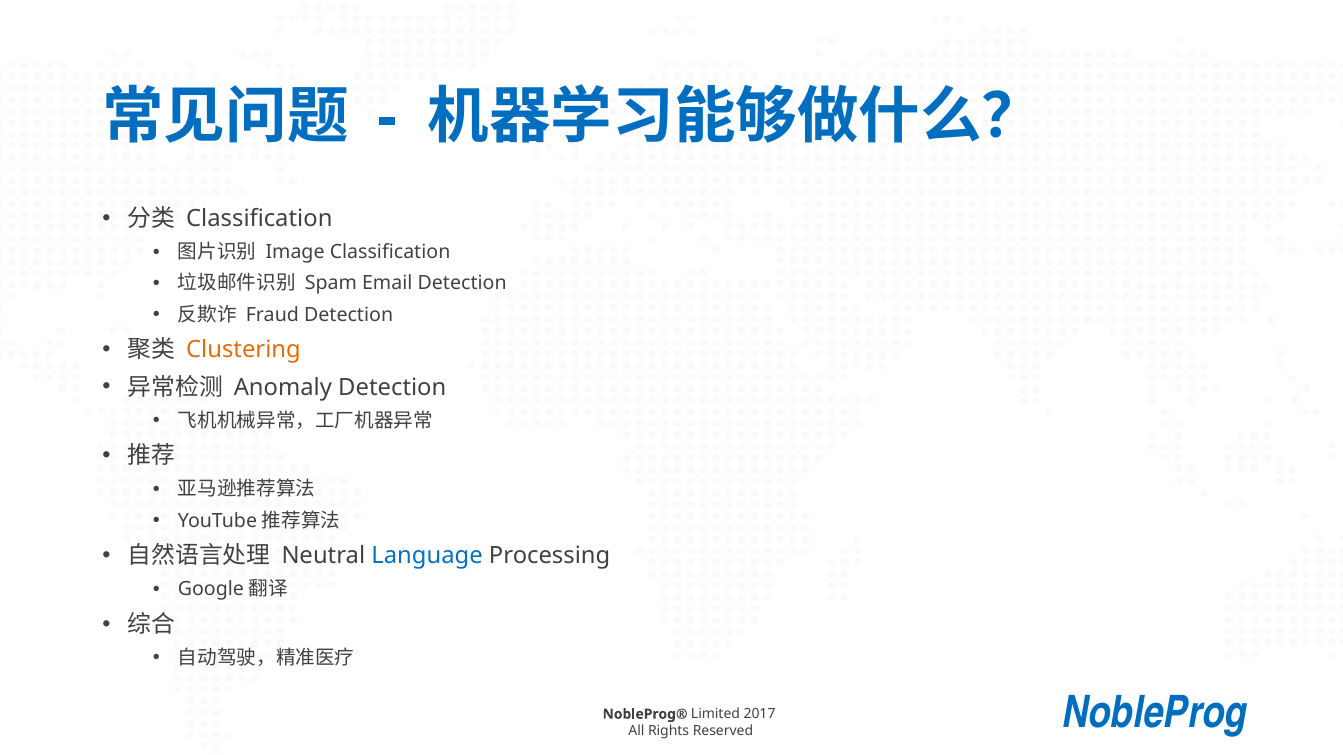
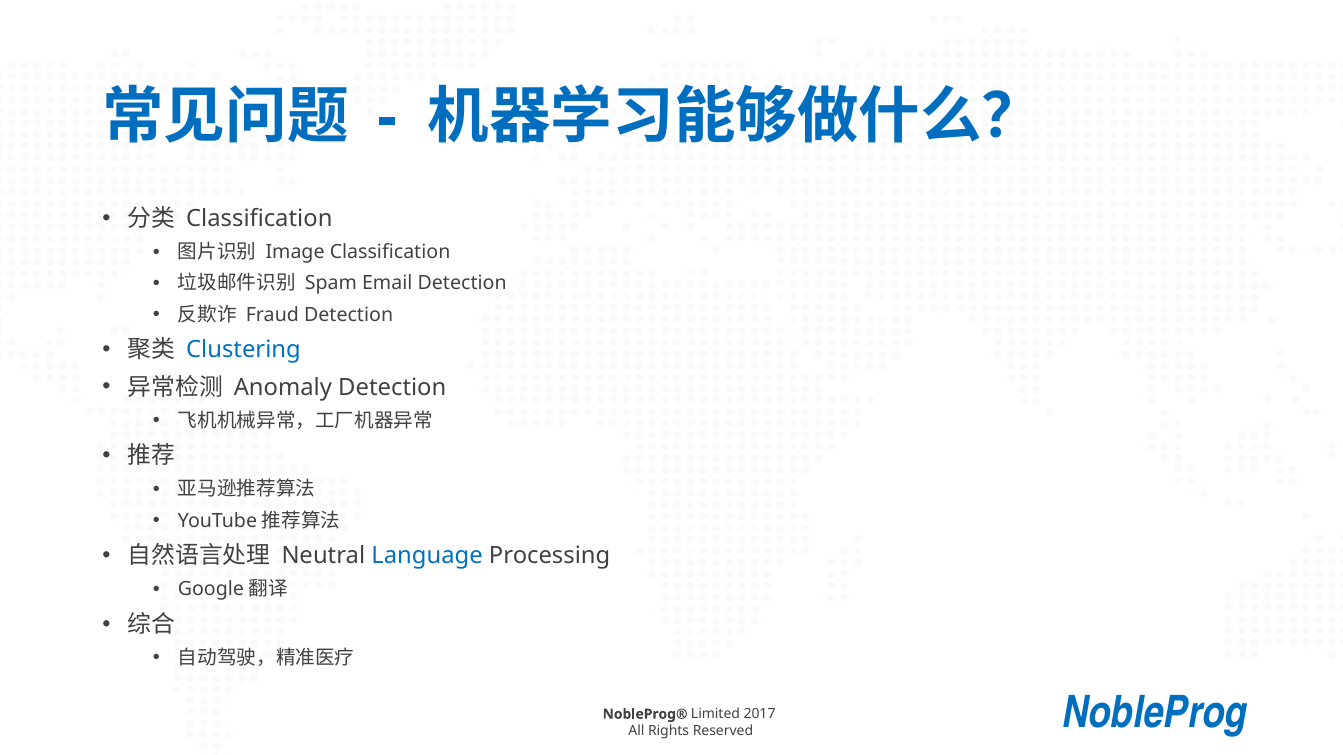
Clustering colour: orange -> blue
